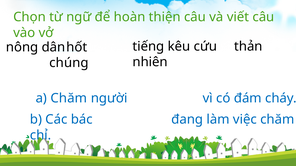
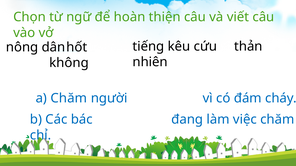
chúng: chúng -> không
